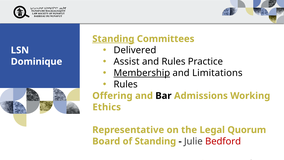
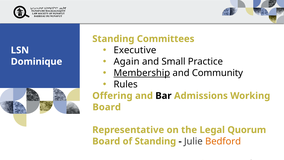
Standing at (113, 39) underline: present -> none
Delivered: Delivered -> Executive
Assist: Assist -> Again
and Rules: Rules -> Small
Limitations: Limitations -> Community
Ethics at (107, 107): Ethics -> Board
Bedford colour: red -> orange
